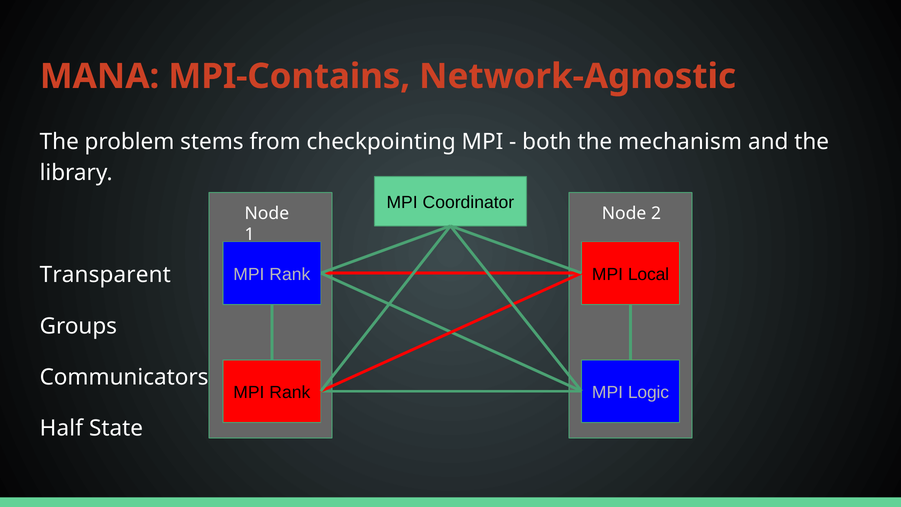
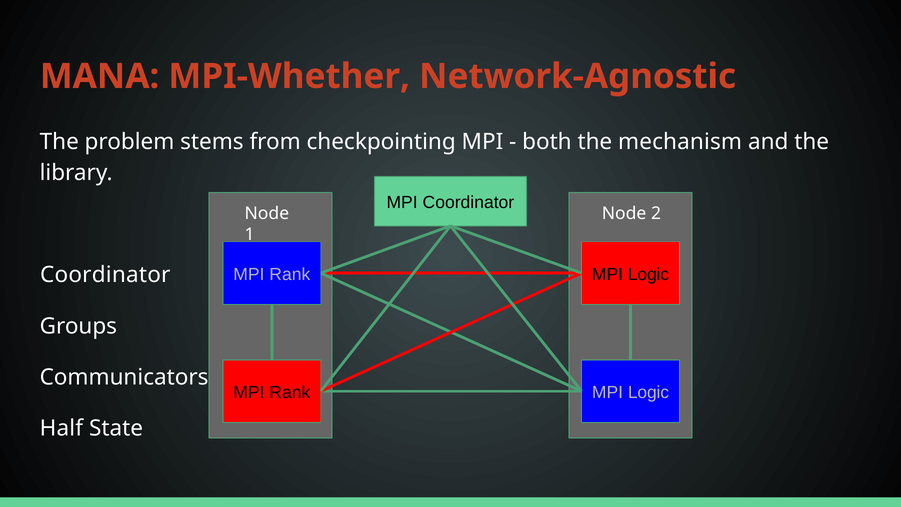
MPI-Contains: MPI-Contains -> MPI-Whether
Local at (649, 274): Local -> Logic
Transparent at (105, 275): Transparent -> Coordinator
